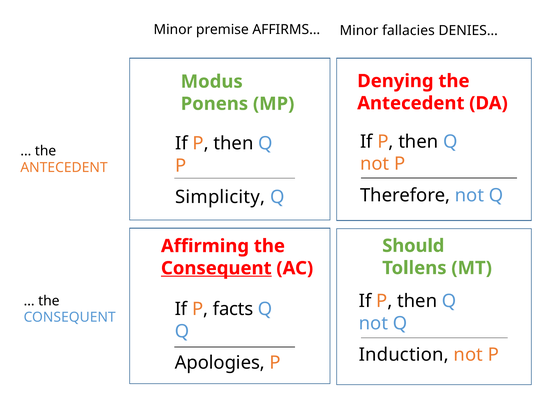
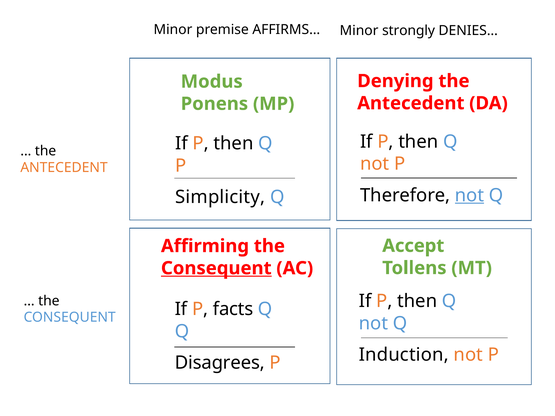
fallacies: fallacies -> strongly
not at (469, 195) underline: none -> present
Should: Should -> Accept
Apologies: Apologies -> Disagrees
